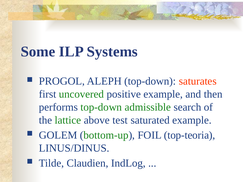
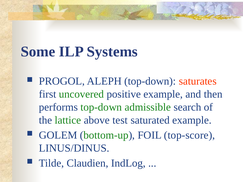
top-teoria: top-teoria -> top-score
